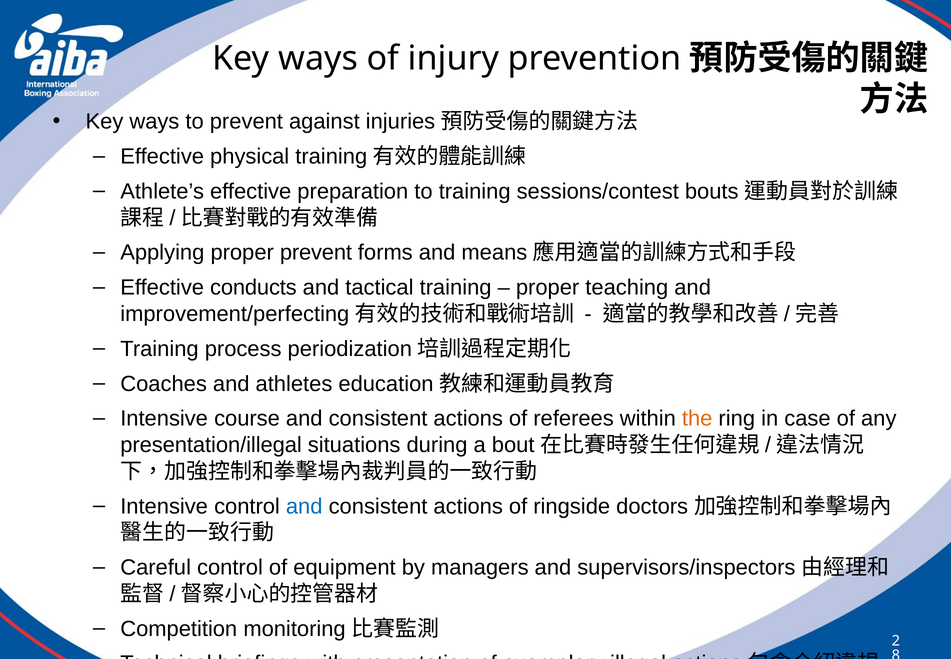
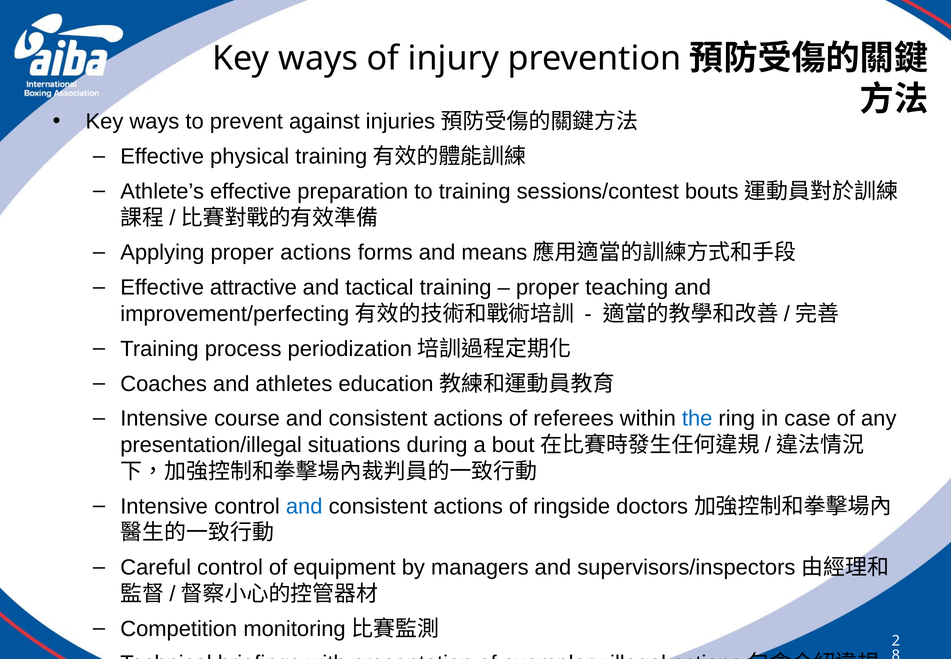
proper prevent: prevent -> actions
conducts: conducts -> attractive
the colour: orange -> blue
